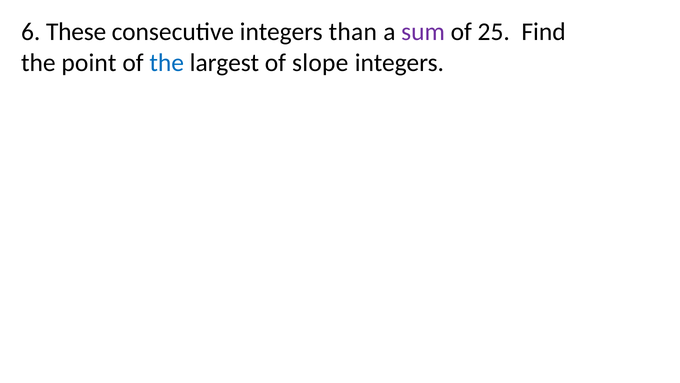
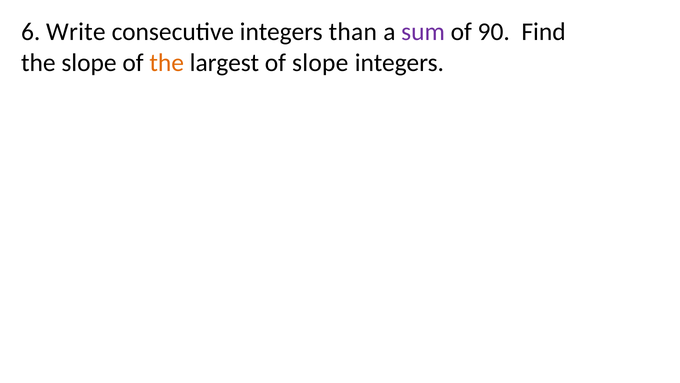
These: These -> Write
25: 25 -> 90
the point: point -> slope
the at (167, 63) colour: blue -> orange
